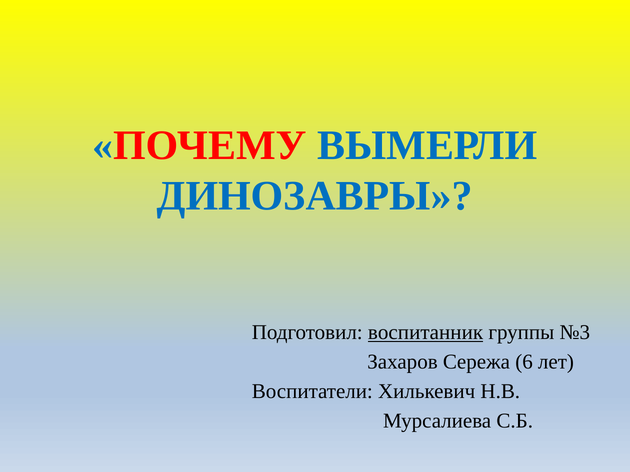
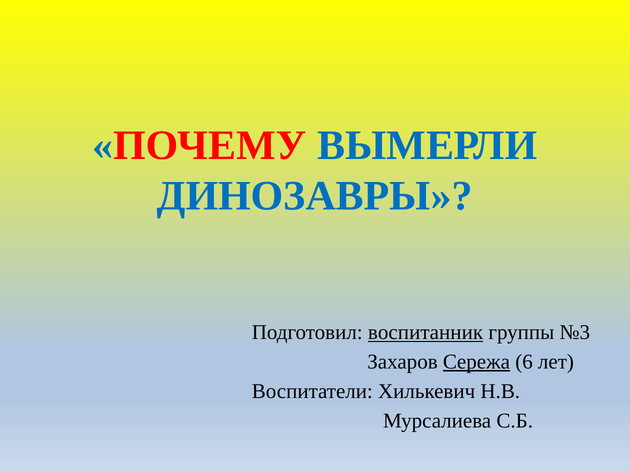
Сережа underline: none -> present
